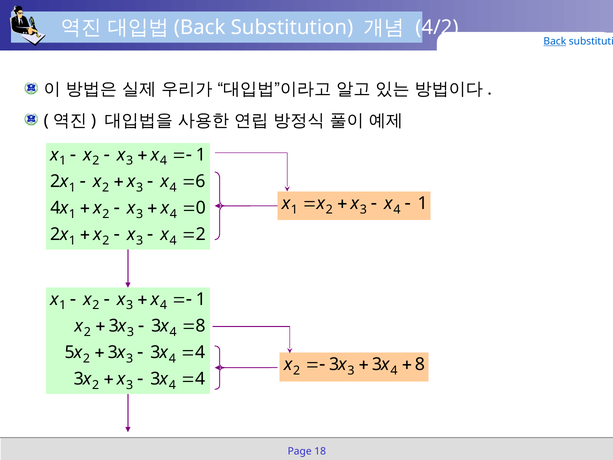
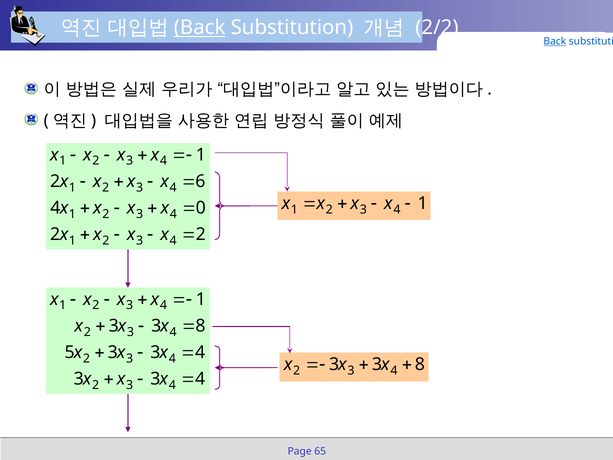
Back at (200, 28) underline: none -> present
4/2: 4/2 -> 2/2
18: 18 -> 65
